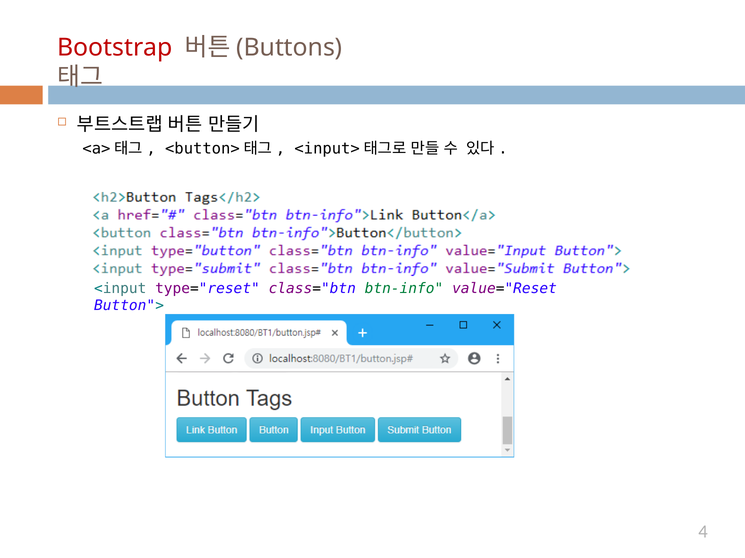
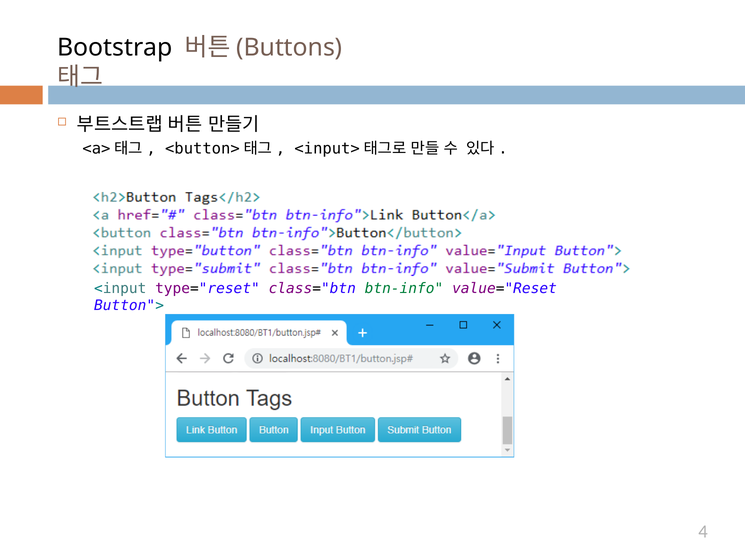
Bootstrap colour: red -> black
